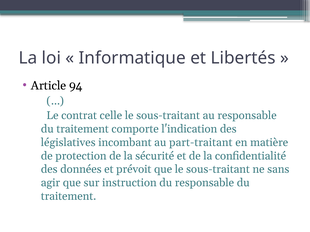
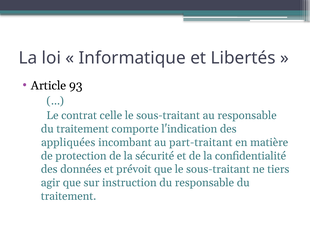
94: 94 -> 93
législatives: législatives -> appliquées
sans: sans -> tiers
